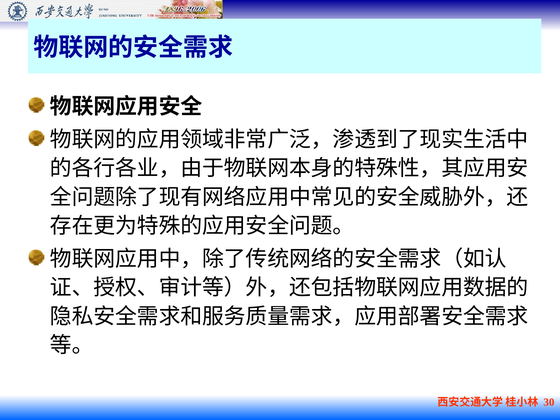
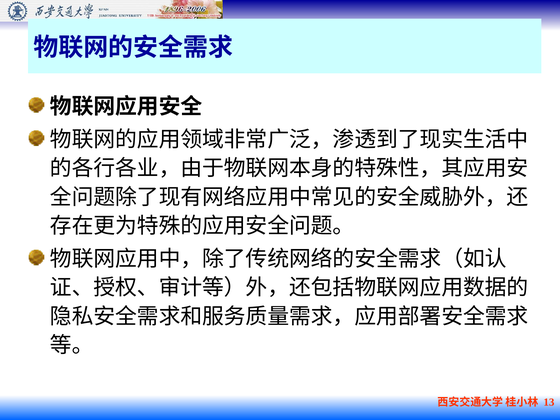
30: 30 -> 13
